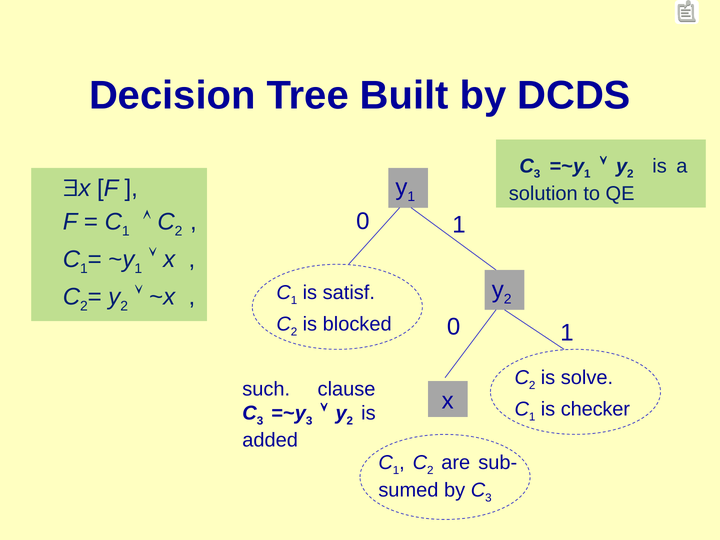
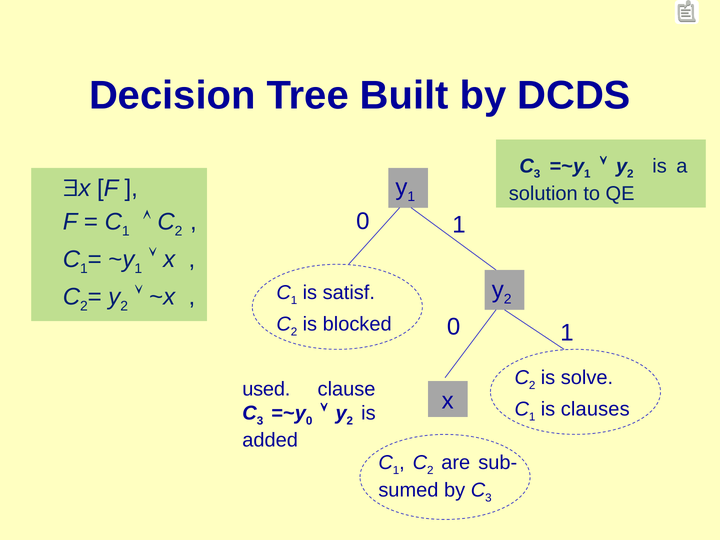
such: such -> used
checker: checker -> clauses
3 at (309, 421): 3 -> 0
